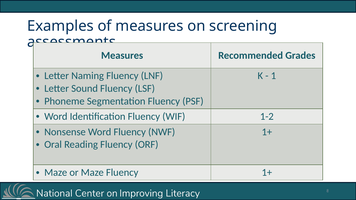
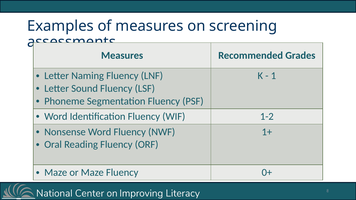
Fluency 1+: 1+ -> 0+
